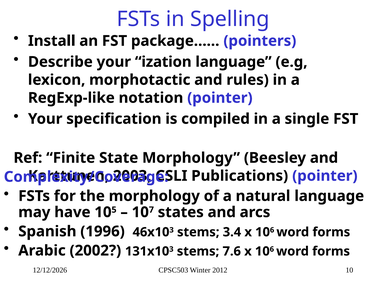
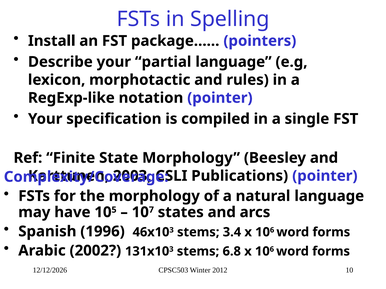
ization: ization -> partial
7.6: 7.6 -> 6.8
